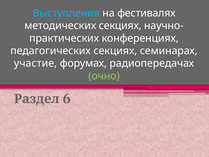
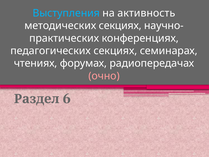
фестивалях: фестивалях -> активность
участие: участие -> чтениях
очно colour: light green -> pink
